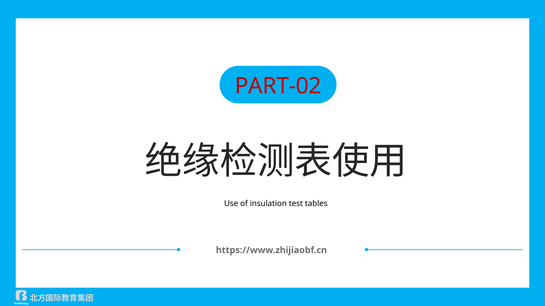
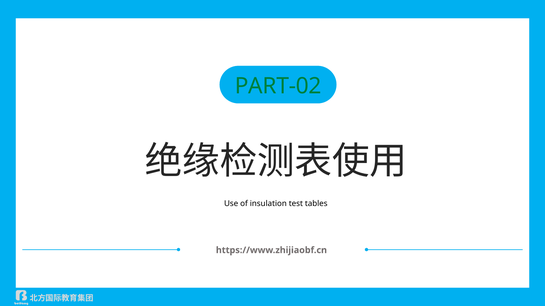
PART-02 colour: red -> green
